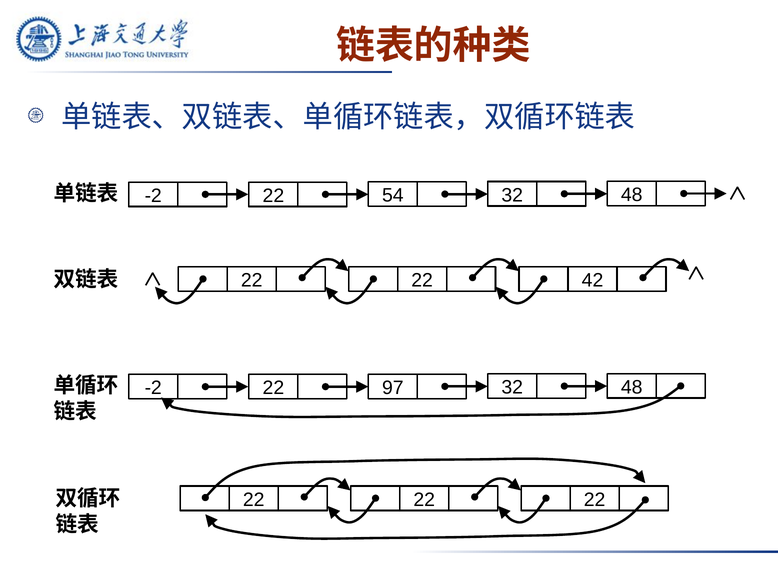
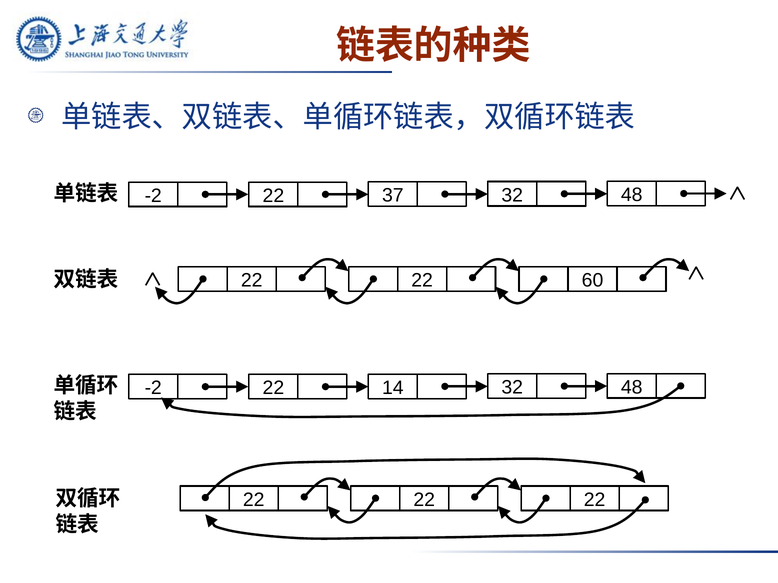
54: 54 -> 37
42: 42 -> 60
97: 97 -> 14
